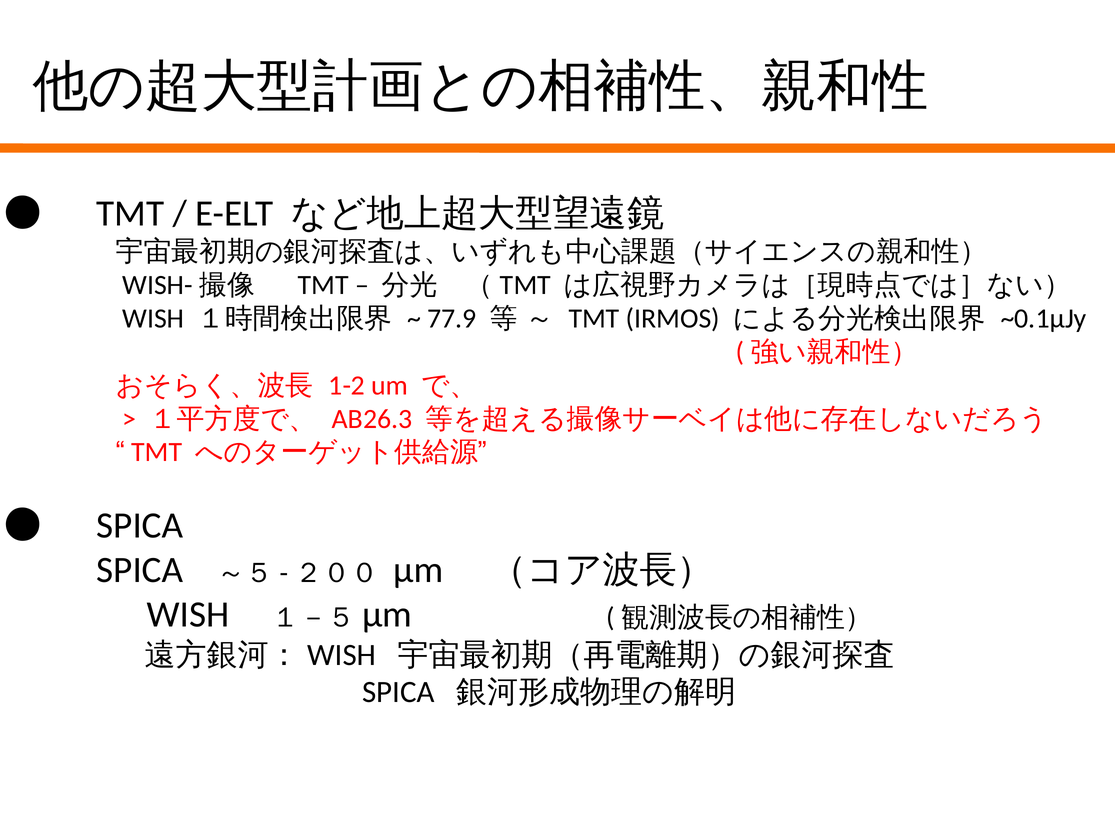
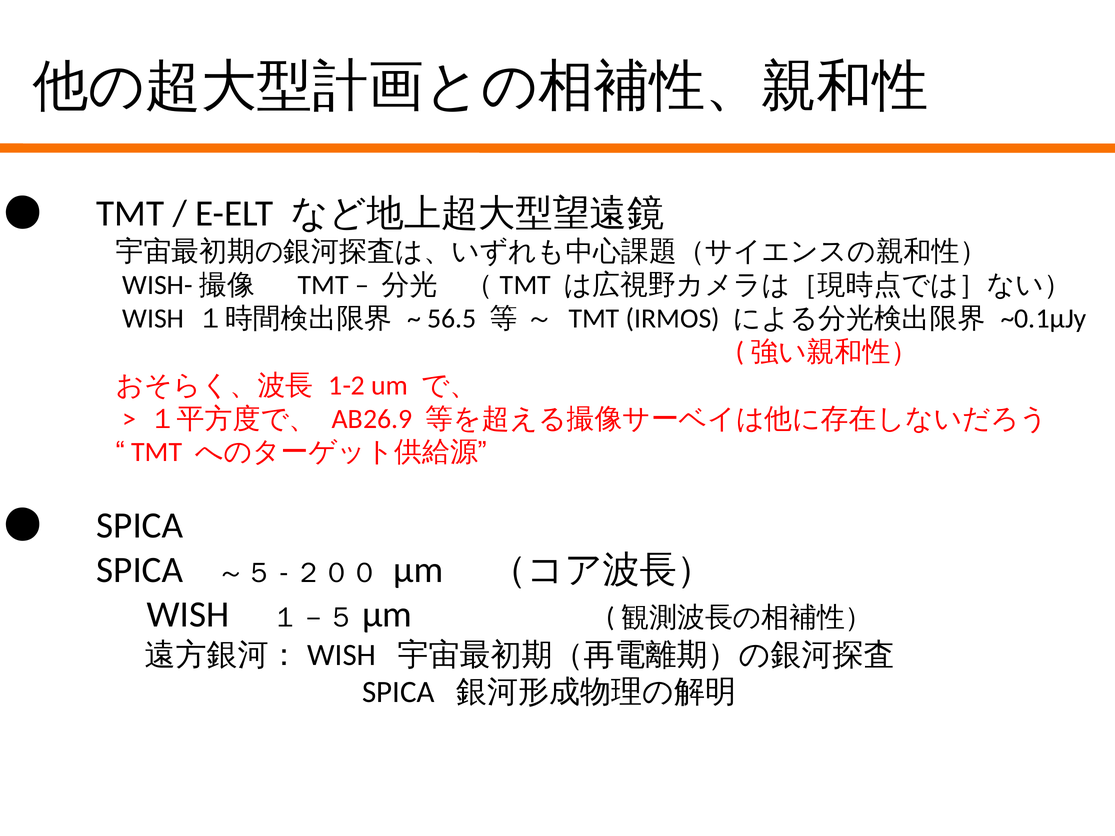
77.9: 77.9 -> 56.5
AB26.3: AB26.3 -> AB26.9
